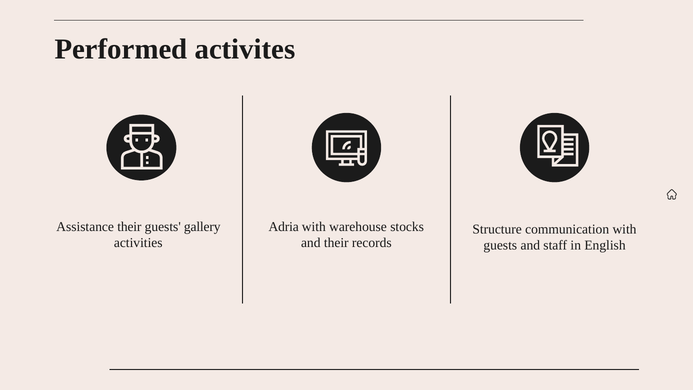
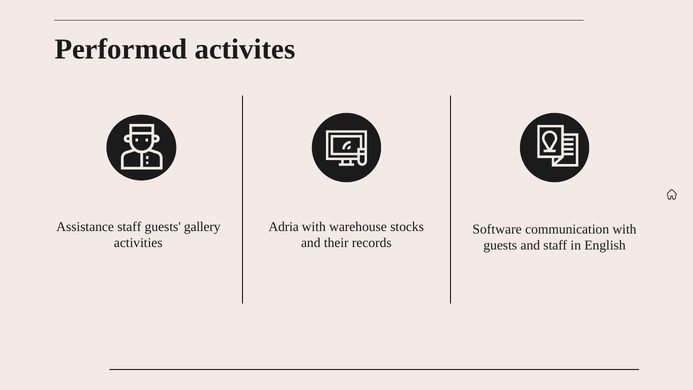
Assistance their: their -> staff
Structure: Structure -> Software
